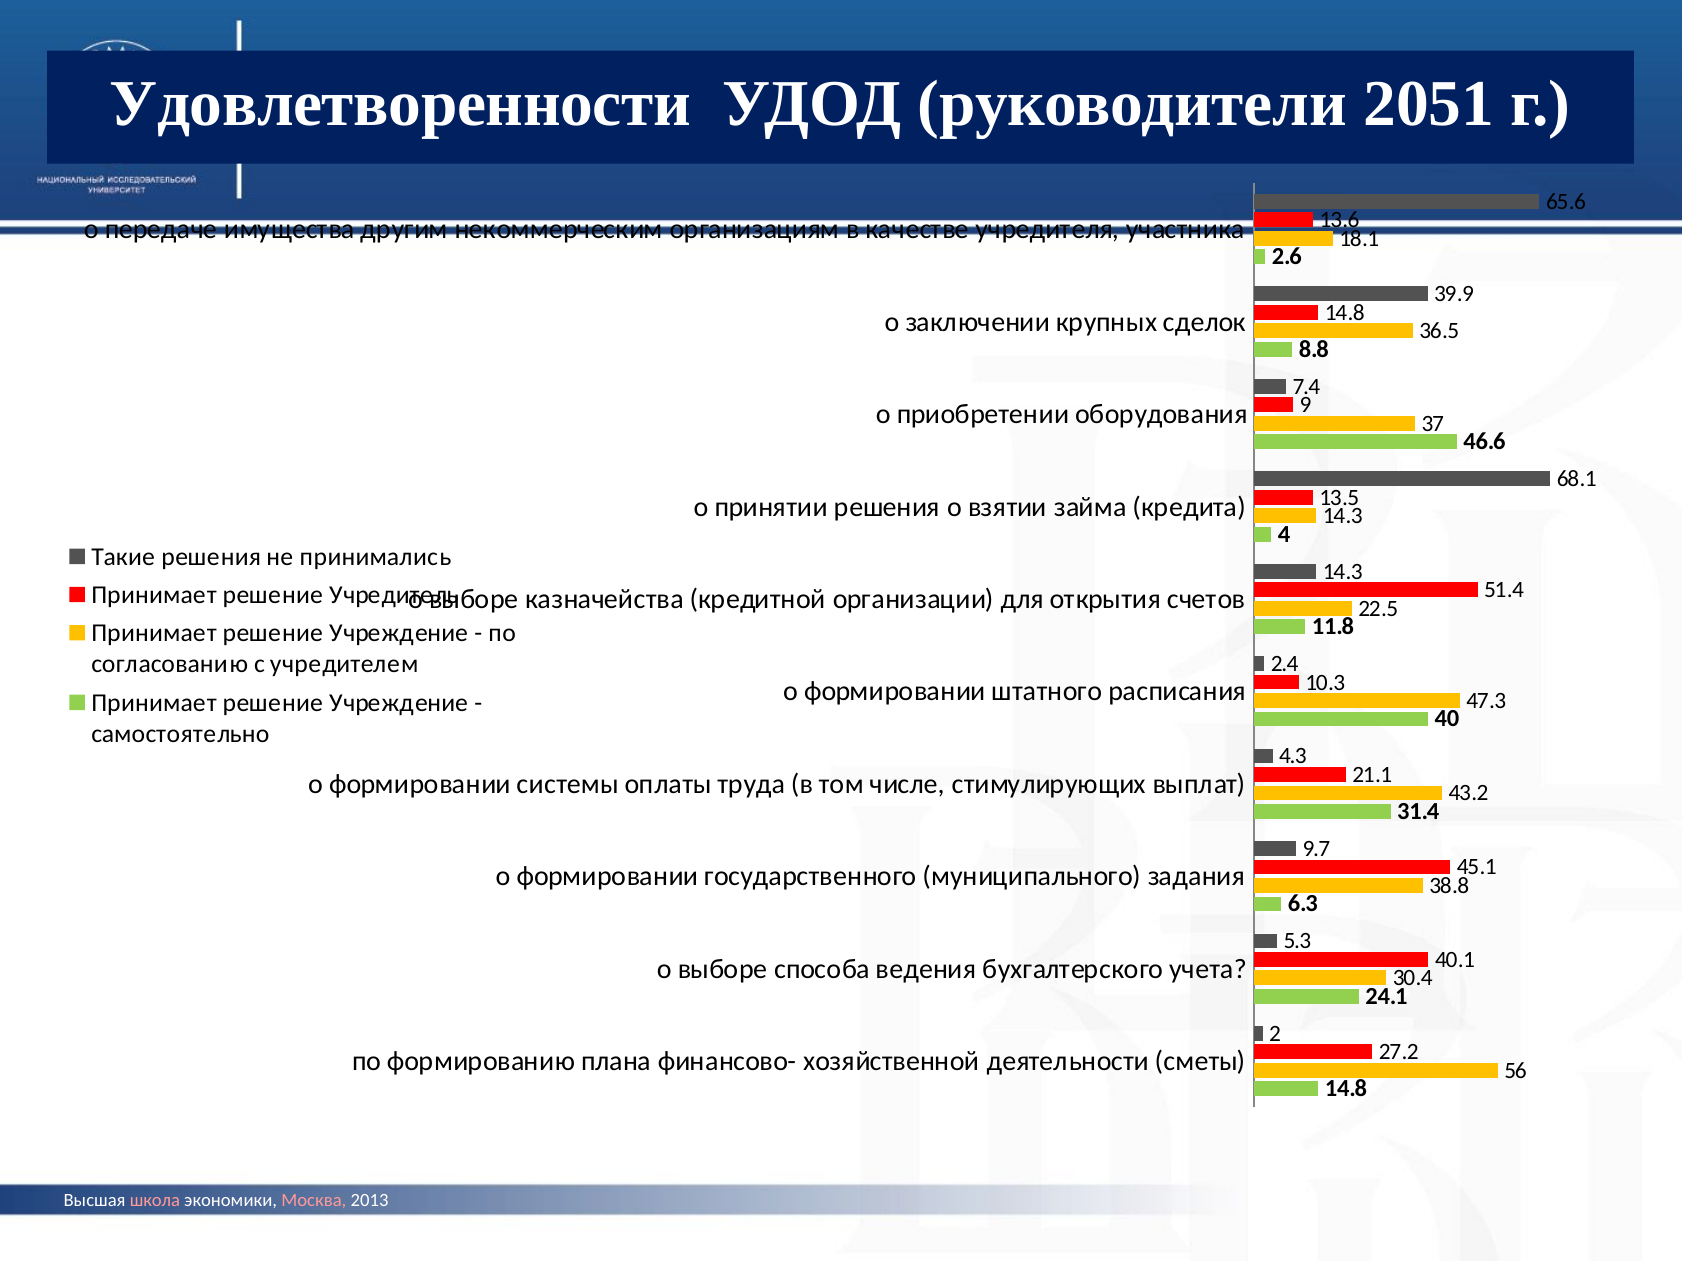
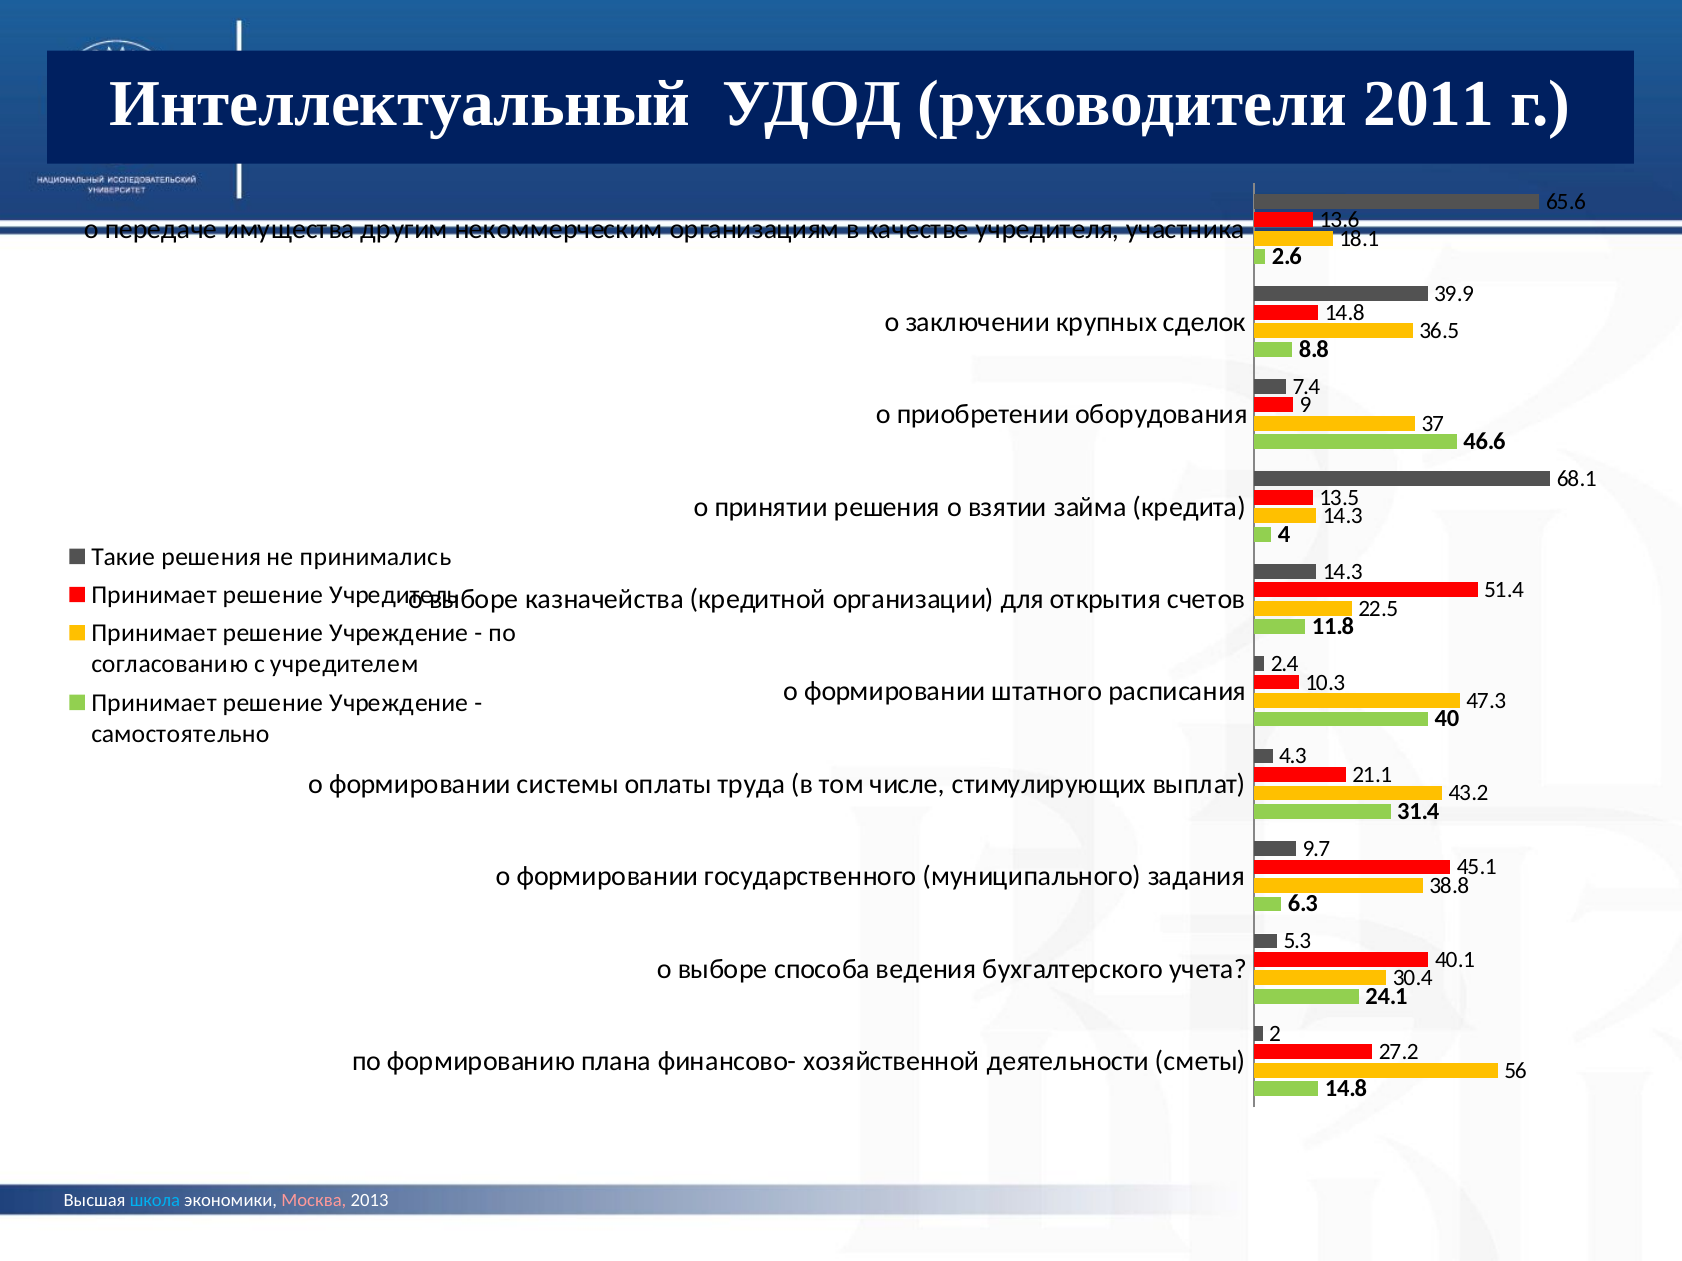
Удовлетворенности: Удовлетворенности -> Интеллектуальный
2051: 2051 -> 2011
школа colour: pink -> light blue
